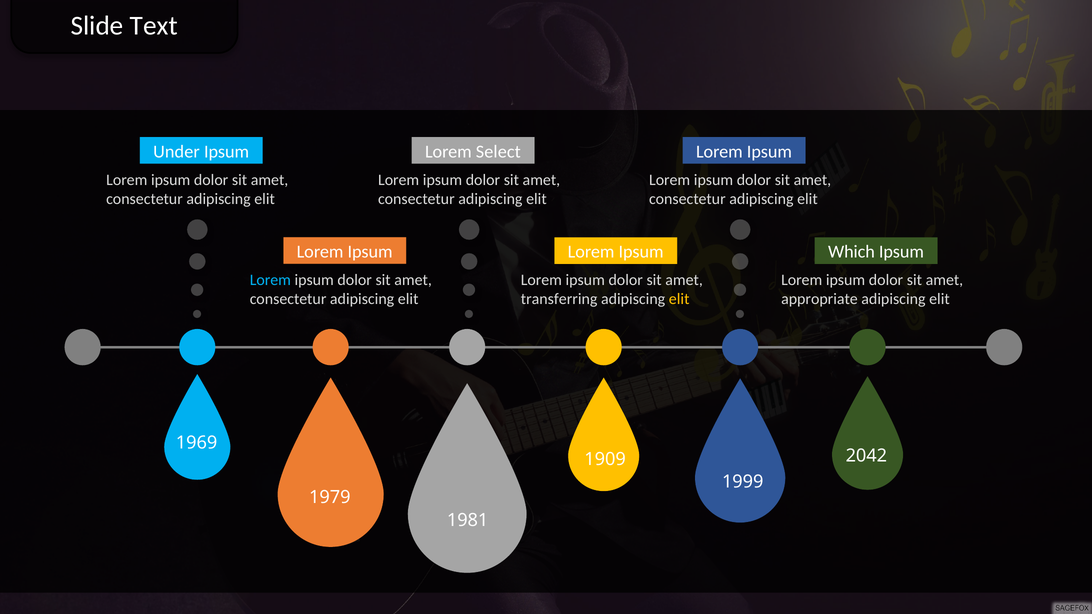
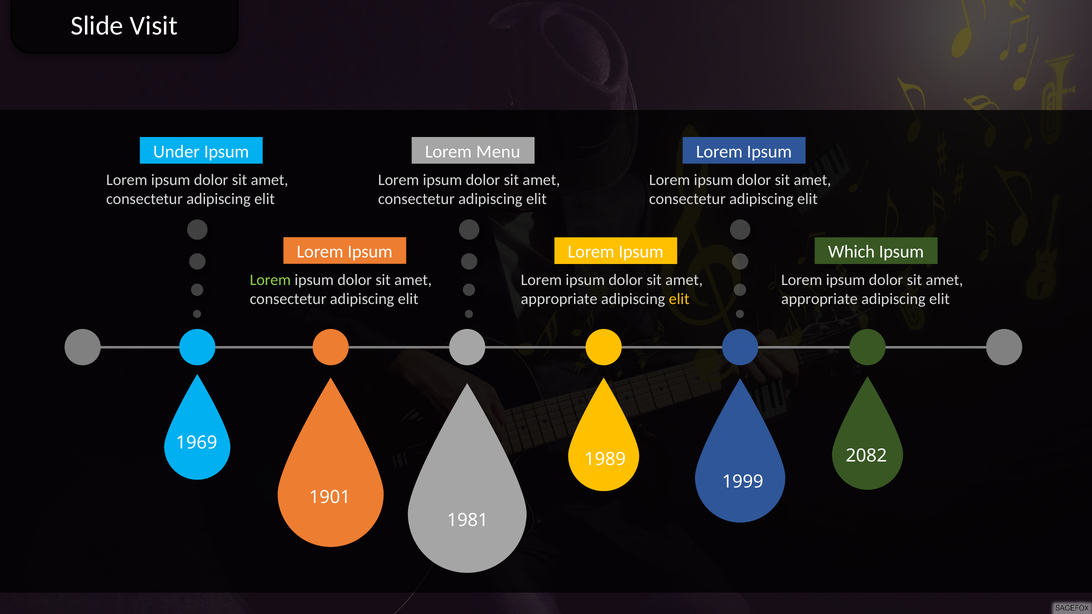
Text: Text -> Visit
Select: Select -> Menu
Lorem at (270, 280) colour: light blue -> light green
transferring at (559, 299): transferring -> appropriate
2042: 2042 -> 2082
1909: 1909 -> 1989
1979: 1979 -> 1901
